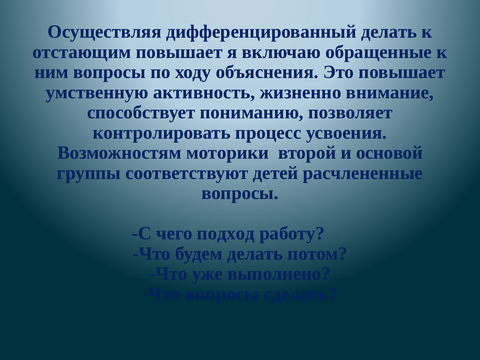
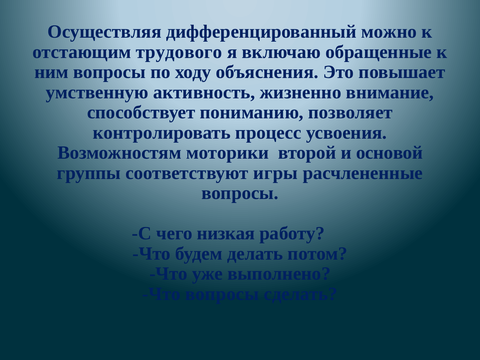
дифференцированный делать: делать -> можно
отстающим повышает: повышает -> трудового
детей: детей -> игры
подход: подход -> низкая
